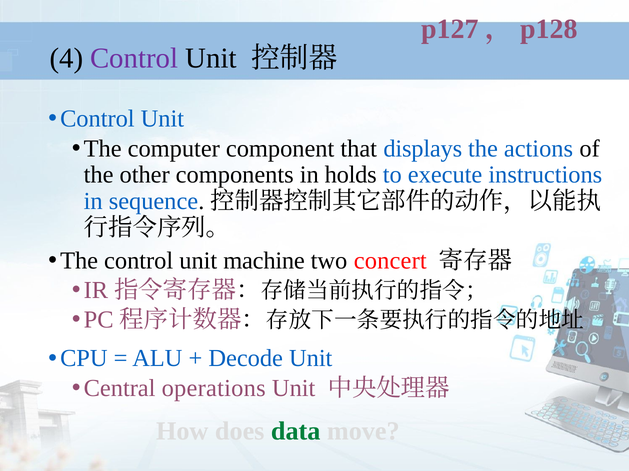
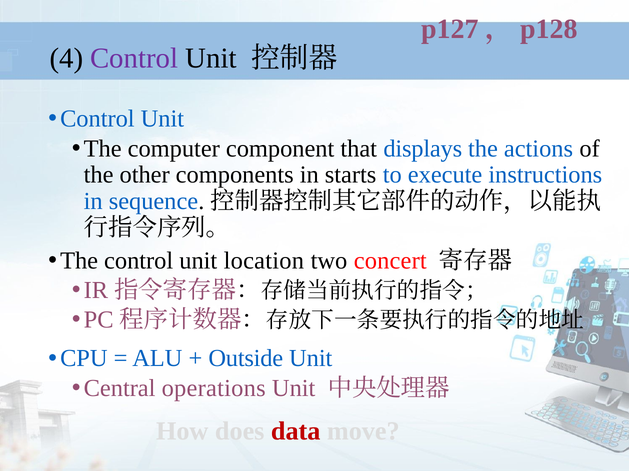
holds: holds -> starts
machine: machine -> location
Decode: Decode -> Outside
data colour: green -> red
